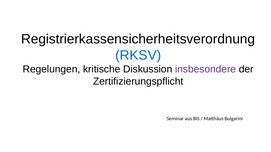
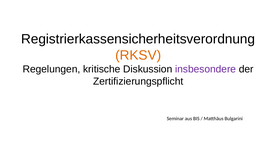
RKSV colour: blue -> orange
